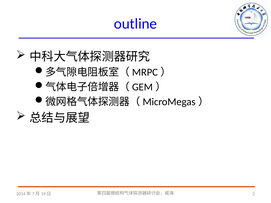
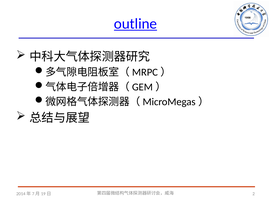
outline underline: none -> present
